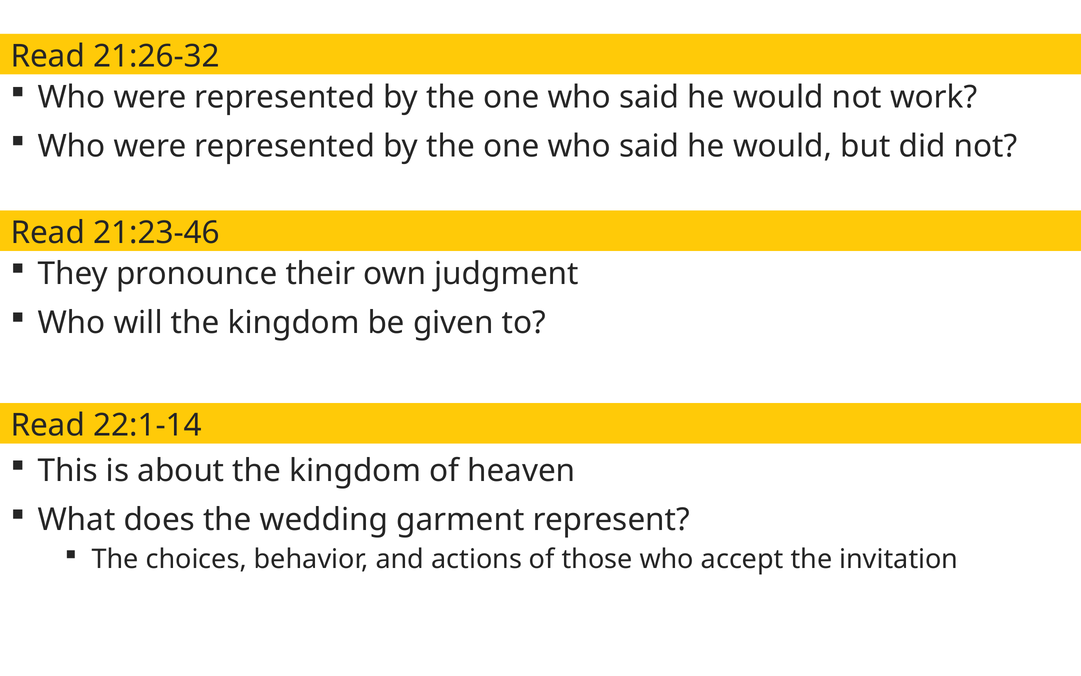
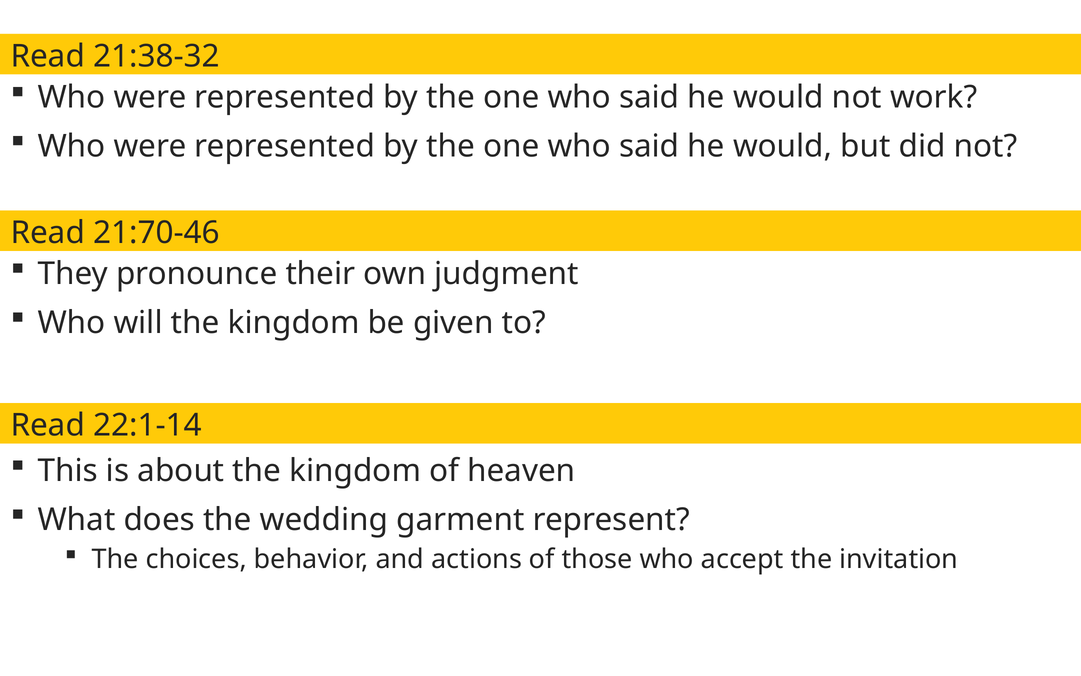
21:26-32: 21:26-32 -> 21:38-32
21:23-46: 21:23-46 -> 21:70-46
